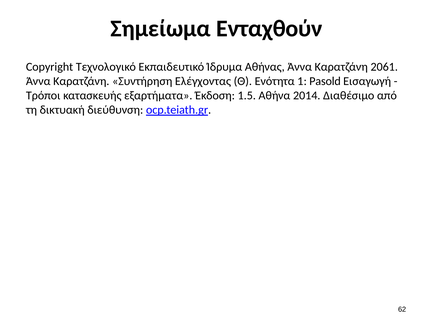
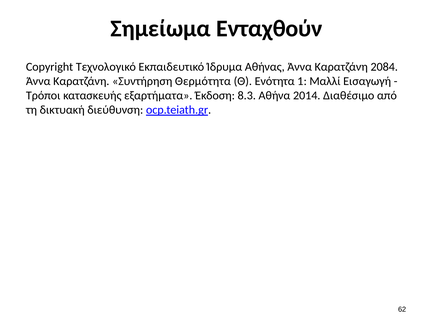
2061: 2061 -> 2084
Ελέγχοντας: Ελέγχοντας -> Θερμότητα
Pasold: Pasold -> Μαλλί
1.5: 1.5 -> 8.3
